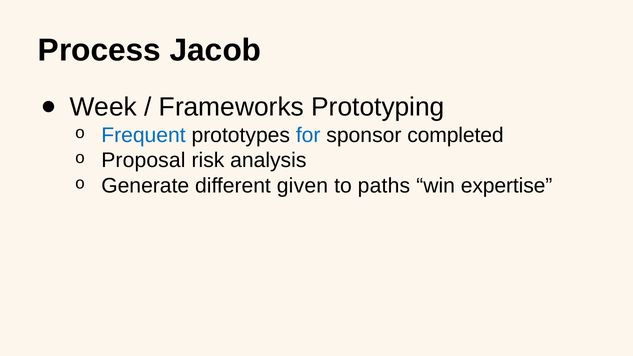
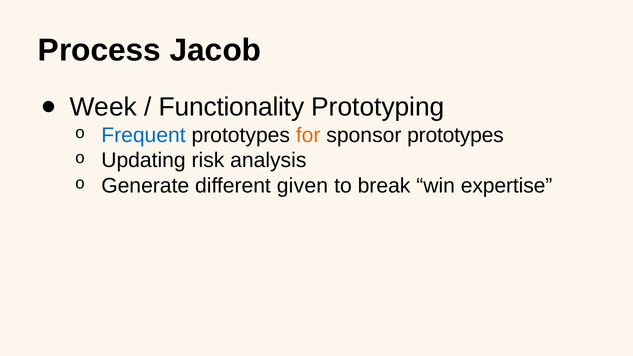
Frameworks: Frameworks -> Functionality
for colour: blue -> orange
sponsor completed: completed -> prototypes
Proposal: Proposal -> Updating
paths: paths -> break
